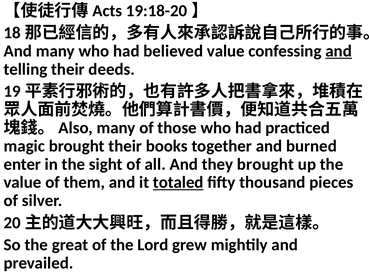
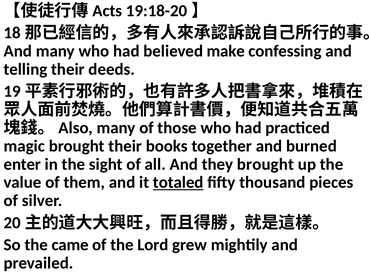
believed value: value -> make
and at (339, 51) underline: present -> none
great: great -> came
